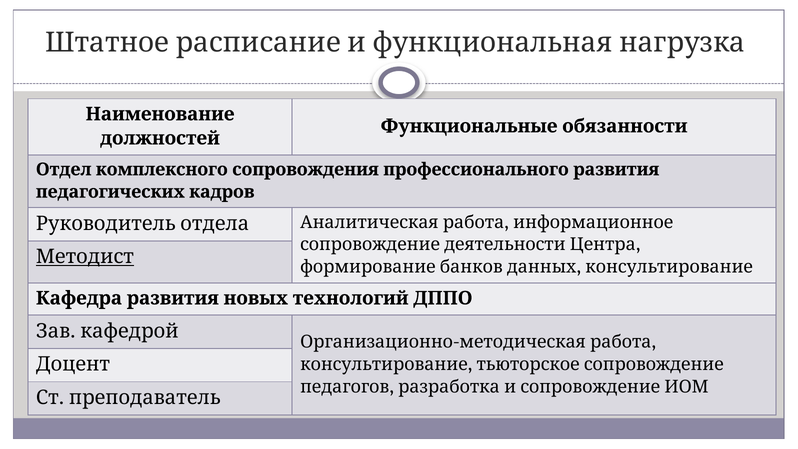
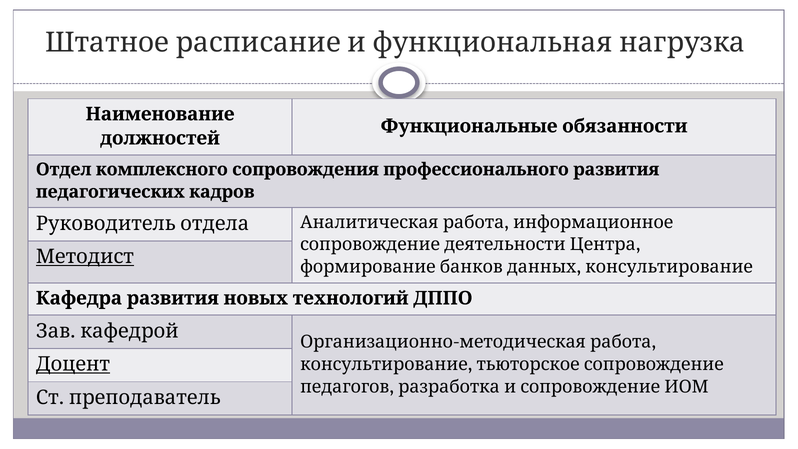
Доцент underline: none -> present
